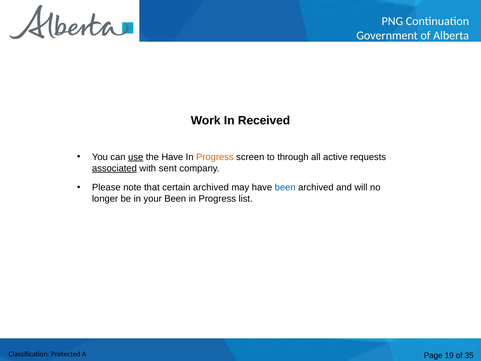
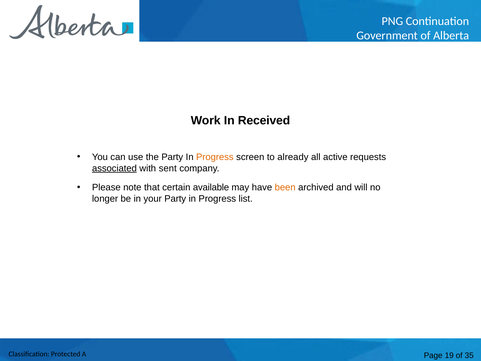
use underline: present -> none
the Have: Have -> Party
through: through -> already
certain archived: archived -> available
been at (285, 187) colour: blue -> orange
your Been: Been -> Party
